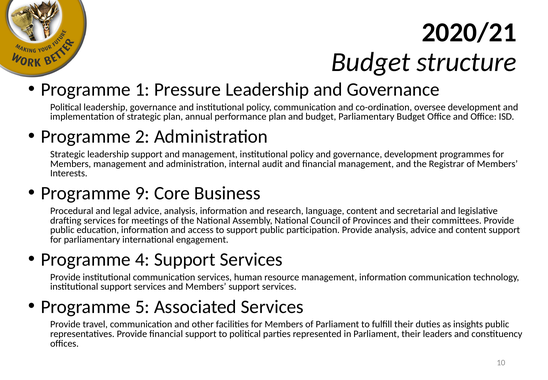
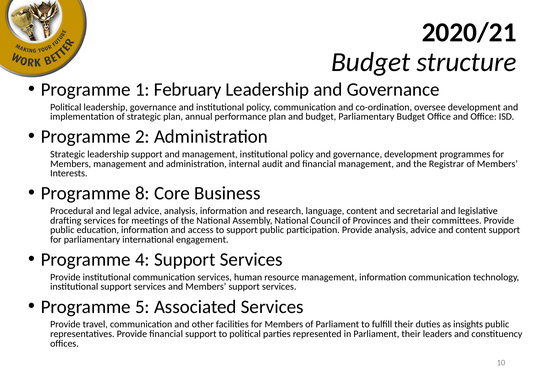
Pressure: Pressure -> February
9: 9 -> 8
